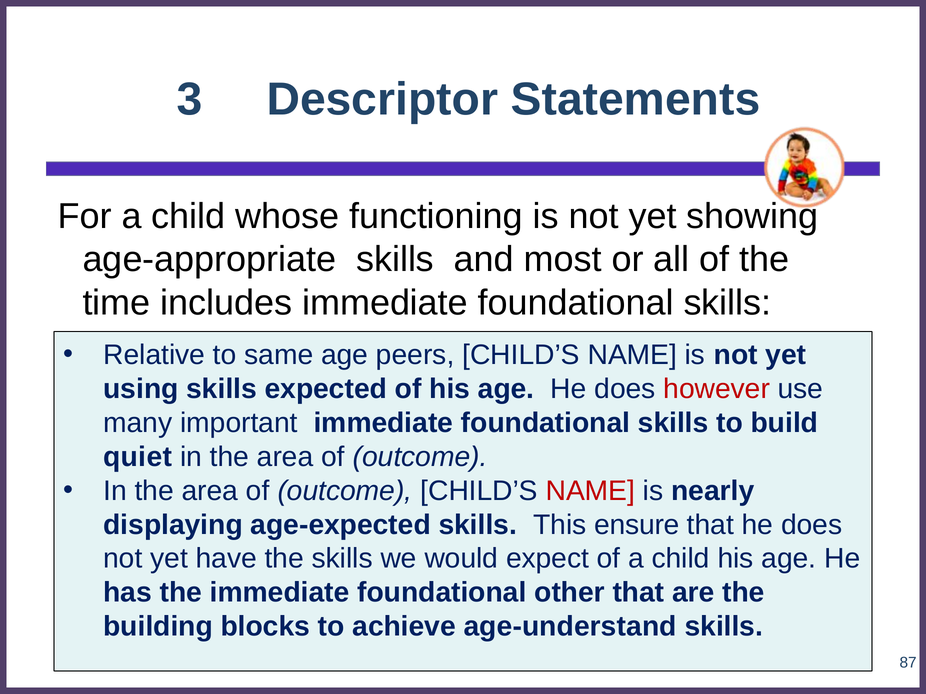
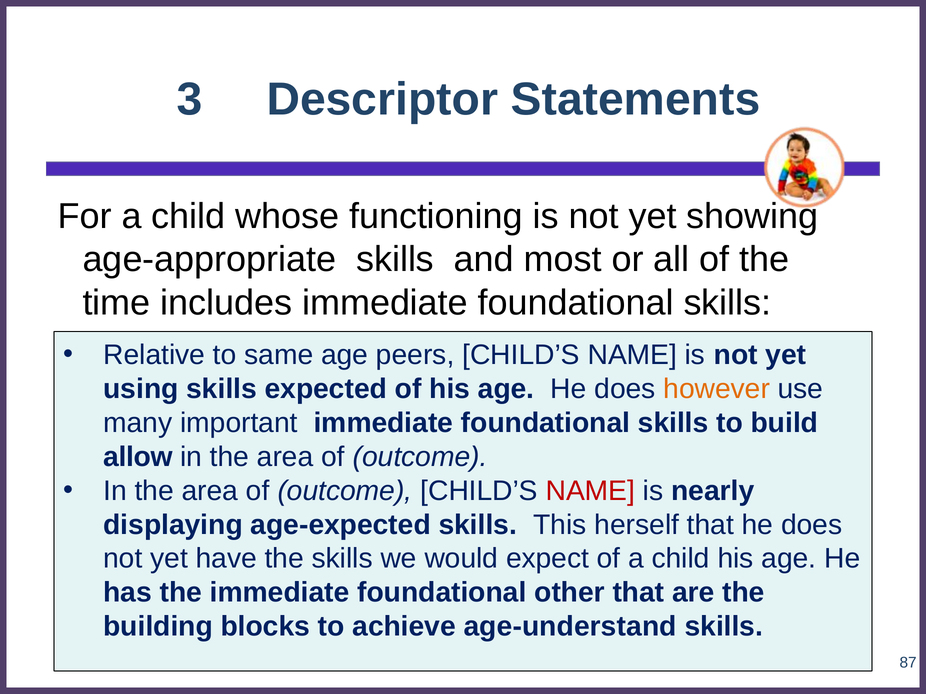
however colour: red -> orange
quiet: quiet -> allow
ensure: ensure -> herself
